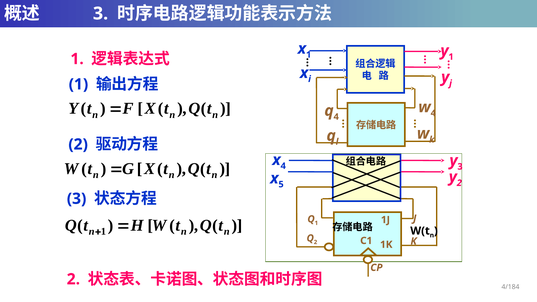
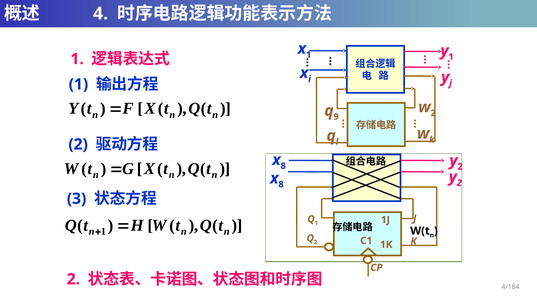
3 at (101, 14): 3 -> 4
4 at (433, 113): 4 -> 2
4 at (336, 117): 4 -> 9
4 at (283, 166): 4 -> 8
3 at (460, 167): 3 -> 2
5 at (281, 184): 5 -> 8
